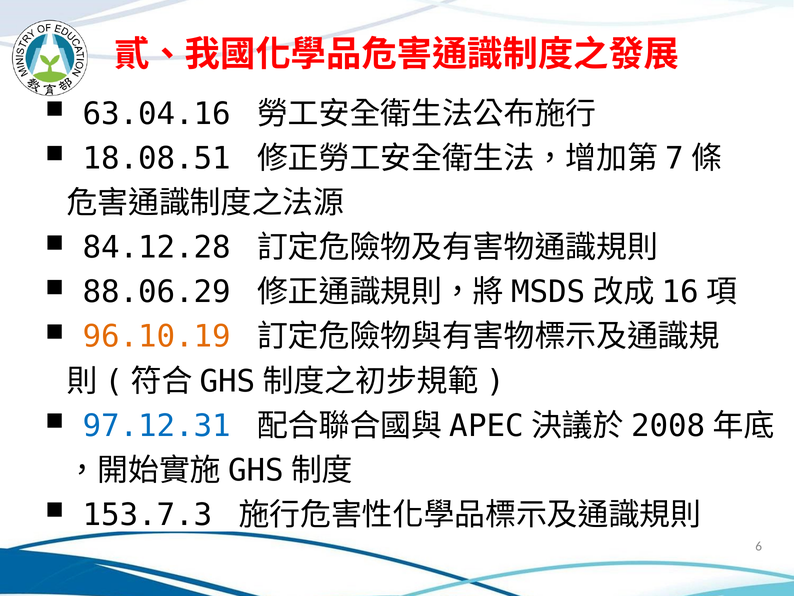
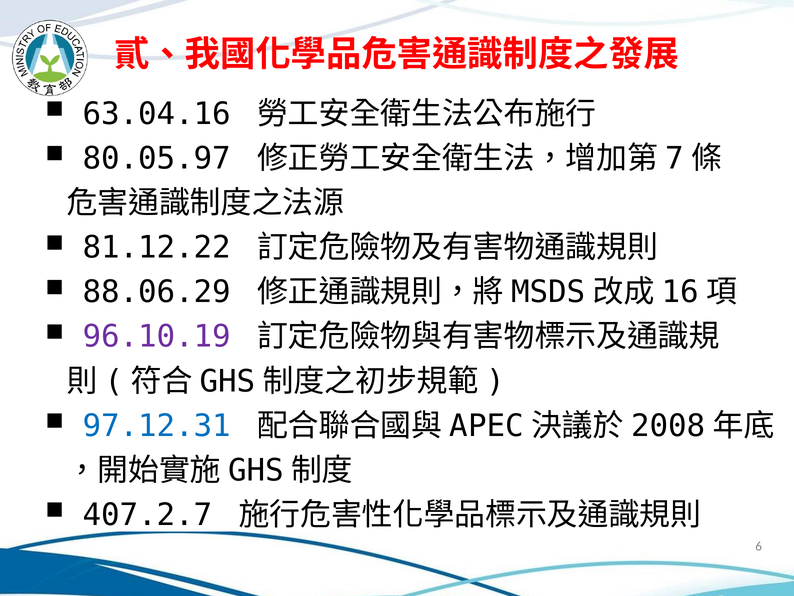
18.08.51: 18.08.51 -> 80.05.97
84.12.28: 84.12.28 -> 81.12.22
96.10.19 colour: orange -> purple
153.7.3: 153.7.3 -> 407.2.7
